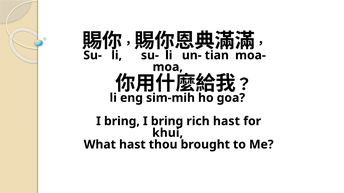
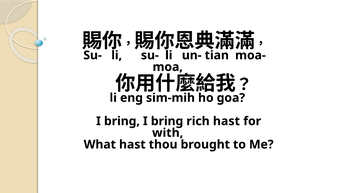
khui: khui -> with
